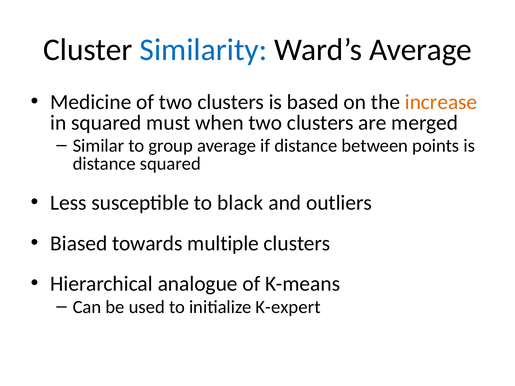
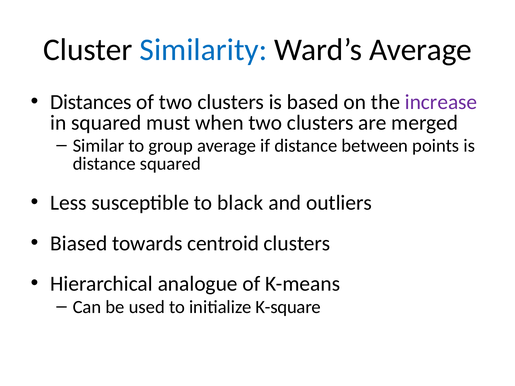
Medicine: Medicine -> Distances
increase colour: orange -> purple
multiple: multiple -> centroid
K-expert: K-expert -> K-square
